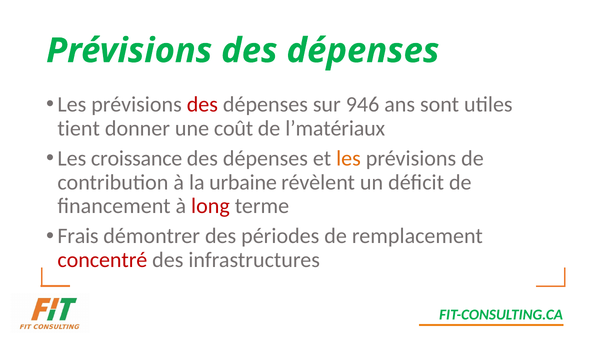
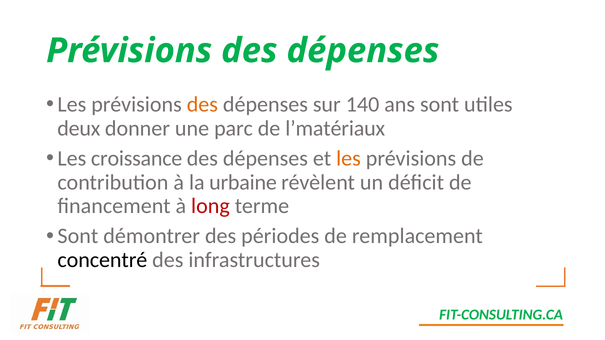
des at (202, 105) colour: red -> orange
946: 946 -> 140
tient: tient -> deux
coût: coût -> parc
Frais at (78, 236): Frais -> Sont
concentré colour: red -> black
